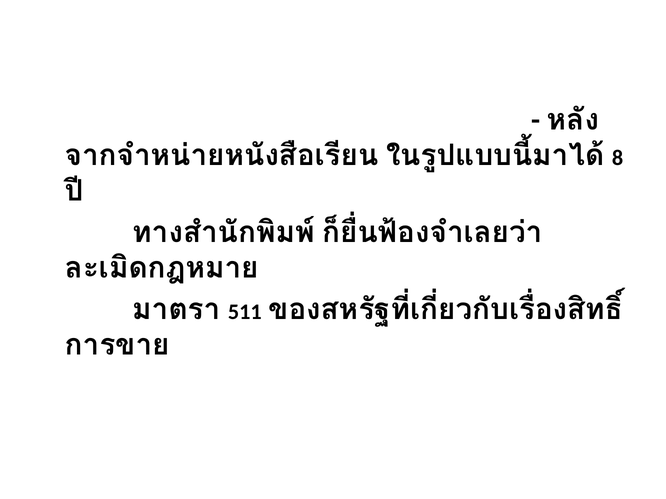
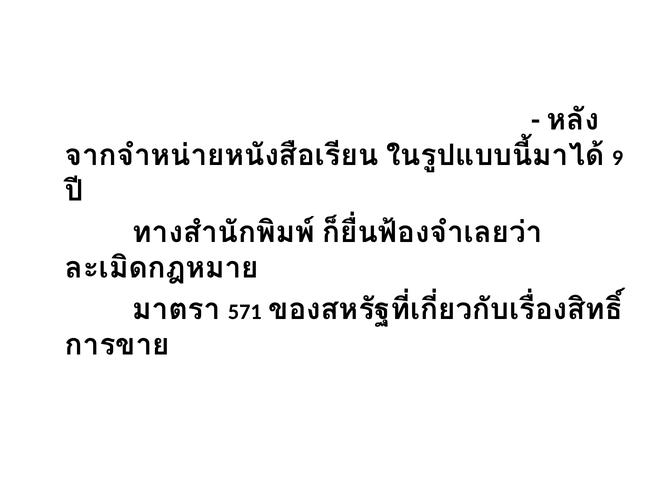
8: 8 -> 9
511: 511 -> 571
